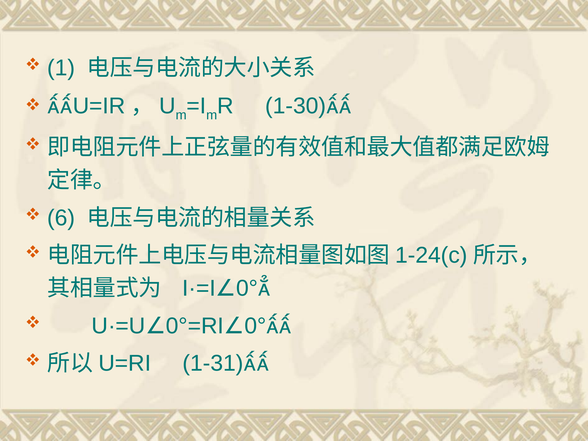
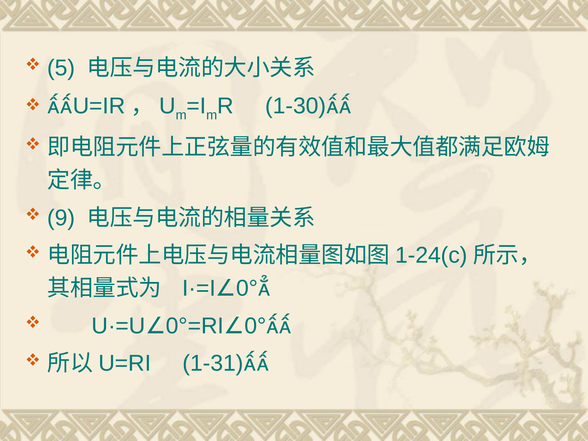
1: 1 -> 5
6: 6 -> 9
